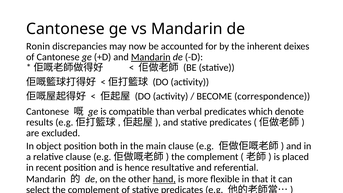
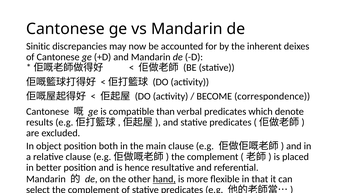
Ronin: Ronin -> Sinitic
Mandarin at (151, 57) underline: present -> none
recent: recent -> better
